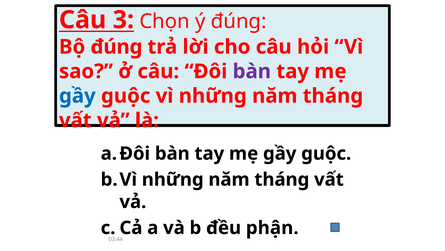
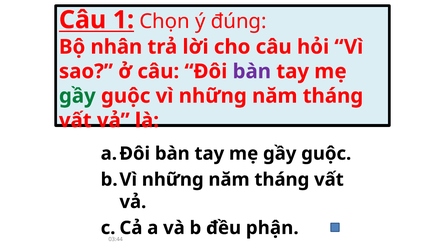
3: 3 -> 1
Bộ đúng: đúng -> nhân
gầy at (77, 96) colour: blue -> green
